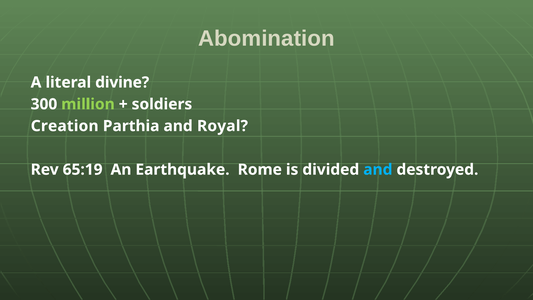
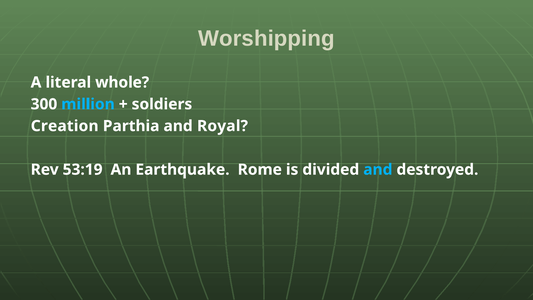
Abomination: Abomination -> Worshipping
divine: divine -> whole
million colour: light green -> light blue
65:19: 65:19 -> 53:19
